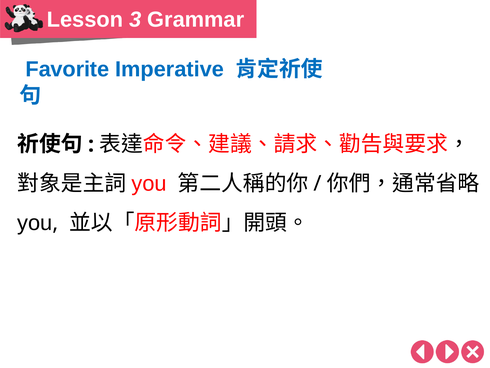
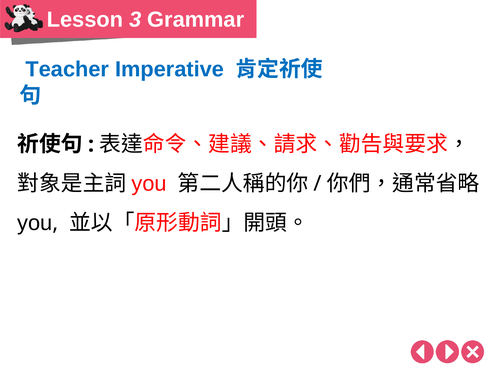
Favorite: Favorite -> Teacher
